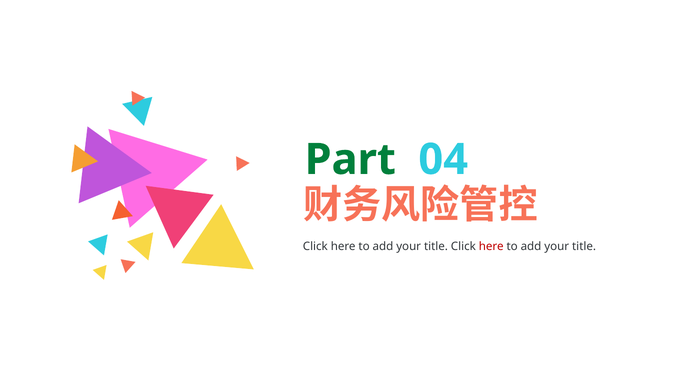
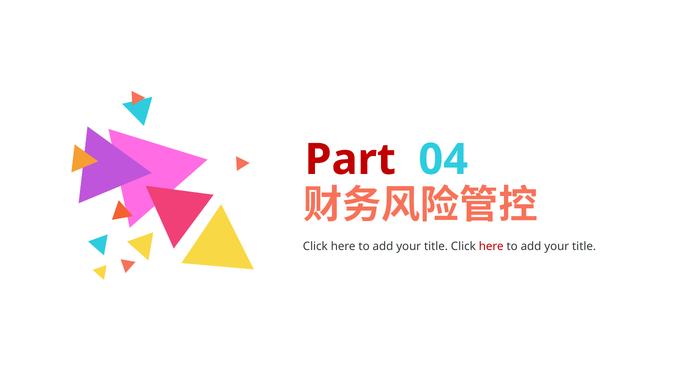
Part colour: green -> red
